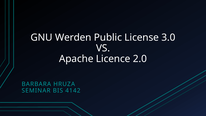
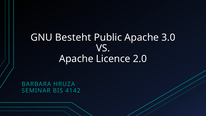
Werden: Werden -> Besteht
Public License: License -> Apache
